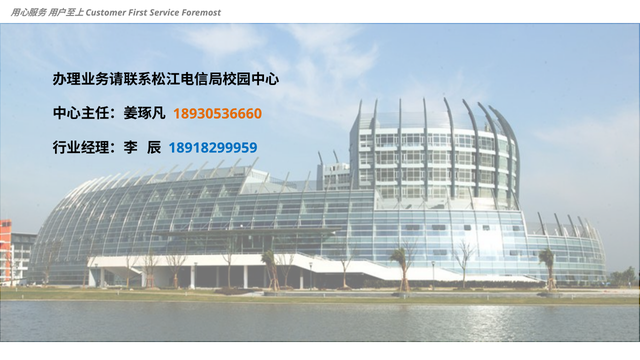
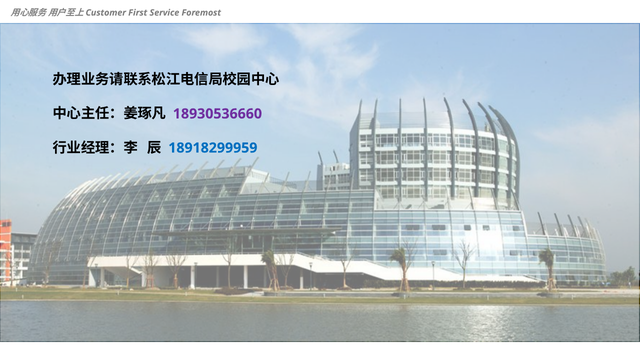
18930536660 colour: orange -> purple
